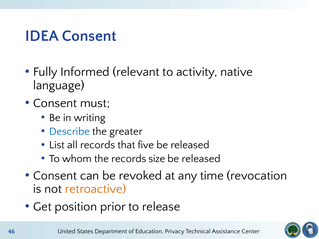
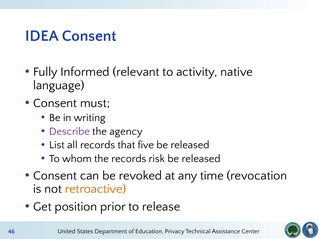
Describe colour: blue -> purple
greater: greater -> agency
size: size -> risk
